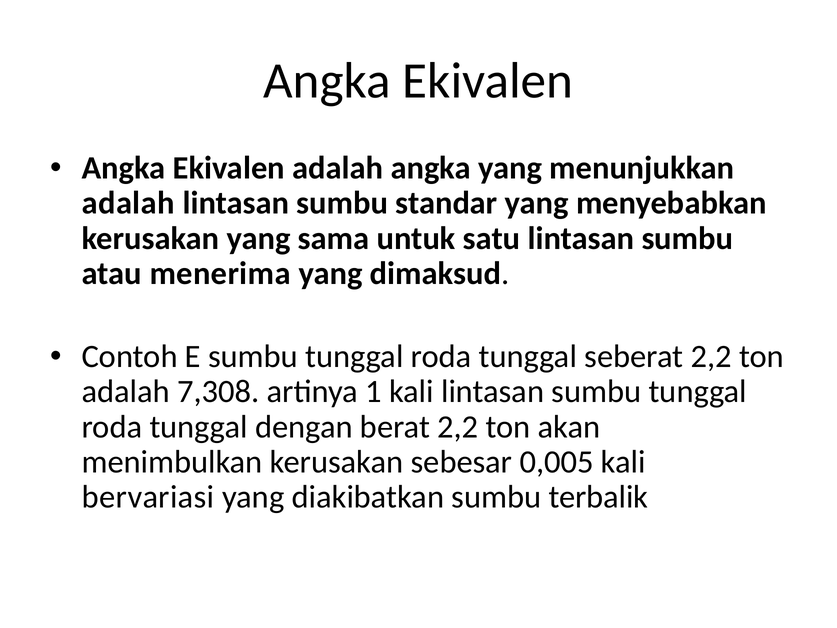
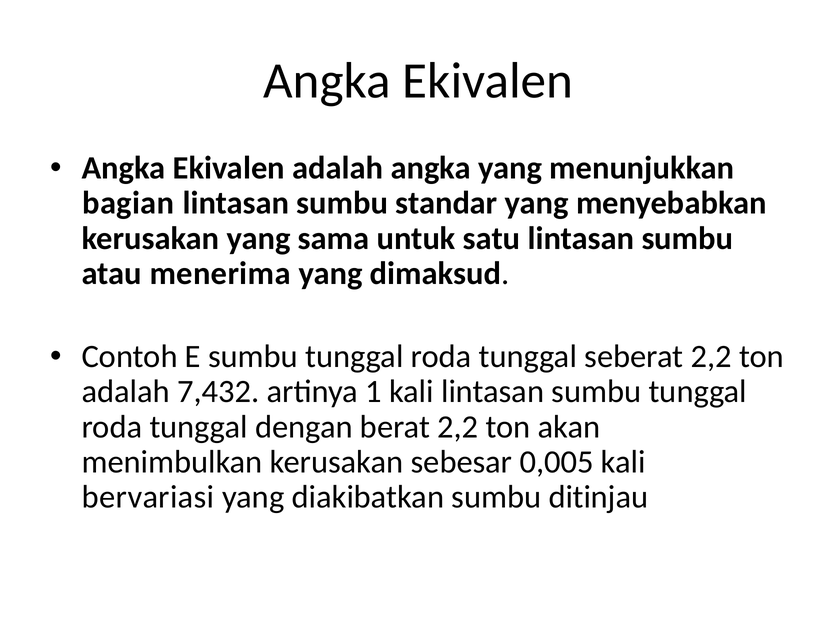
adalah at (128, 203): adalah -> bagian
7,308: 7,308 -> 7,432
terbalik: terbalik -> ditinjau
